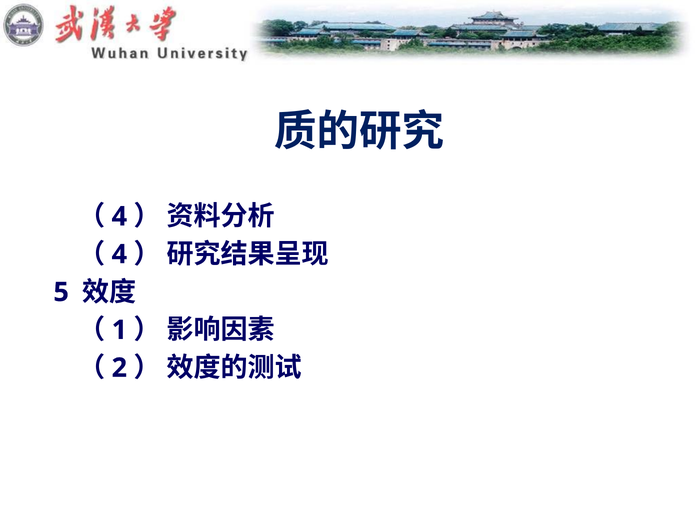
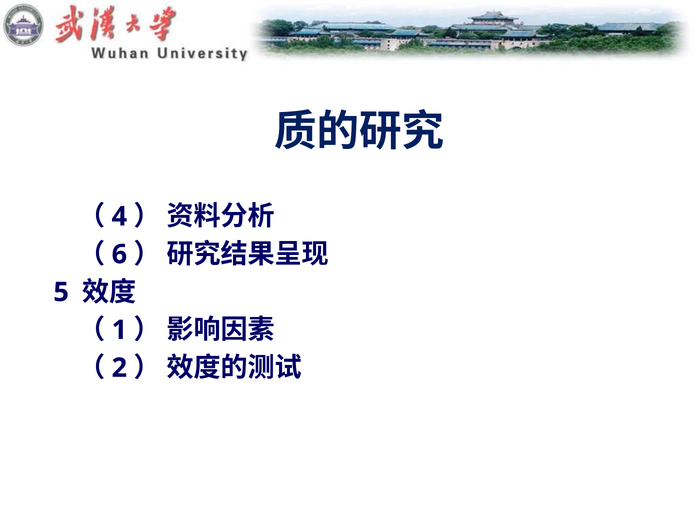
4 at (119, 254): 4 -> 6
